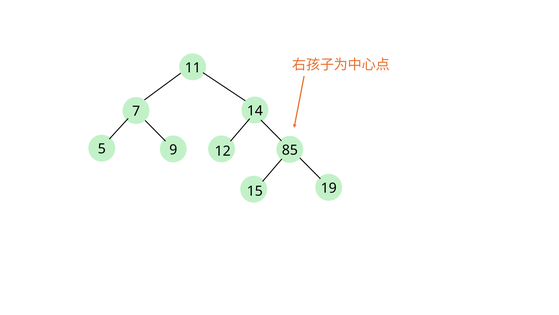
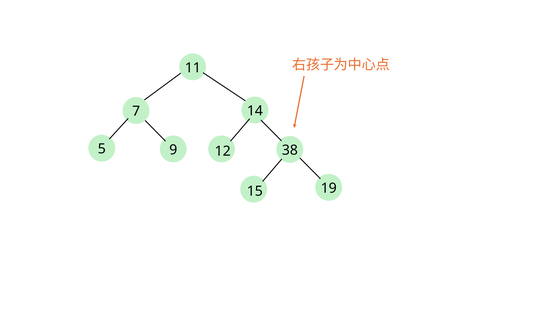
85: 85 -> 38
